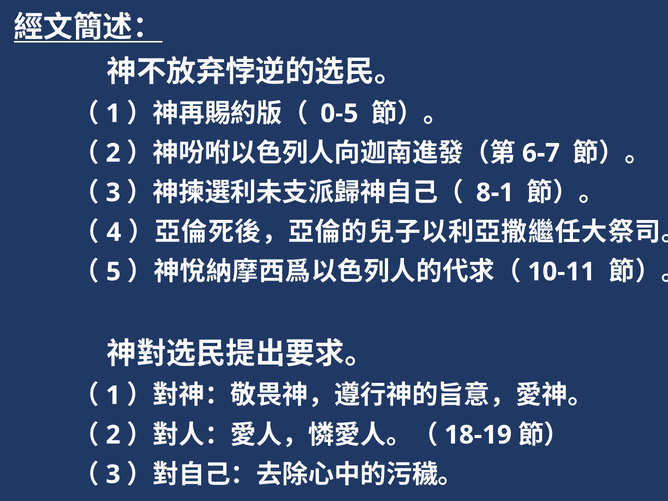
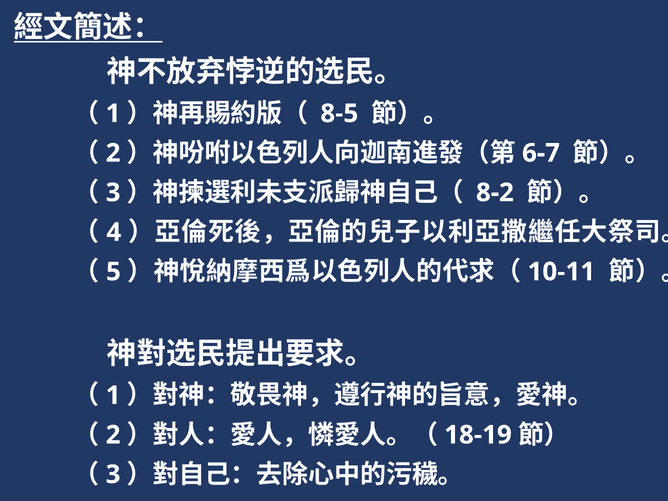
0-5: 0-5 -> 8-5
8-1: 8-1 -> 8-2
